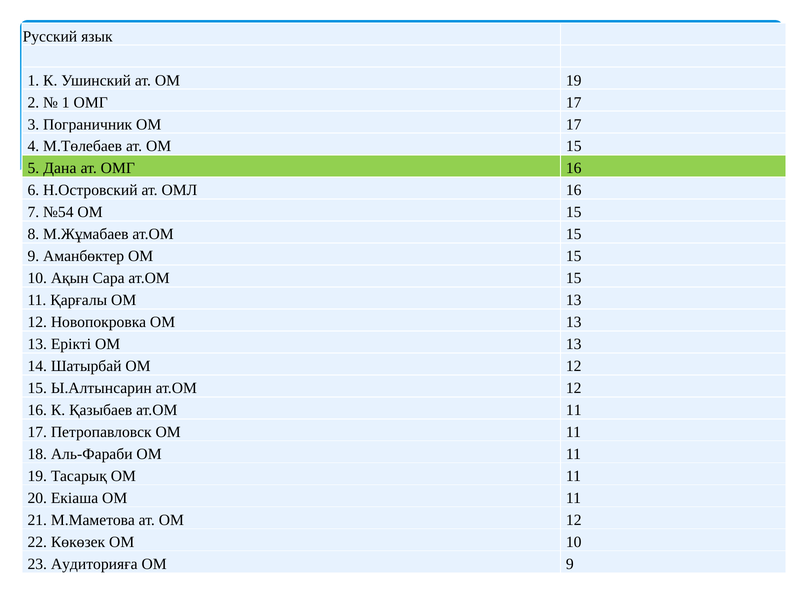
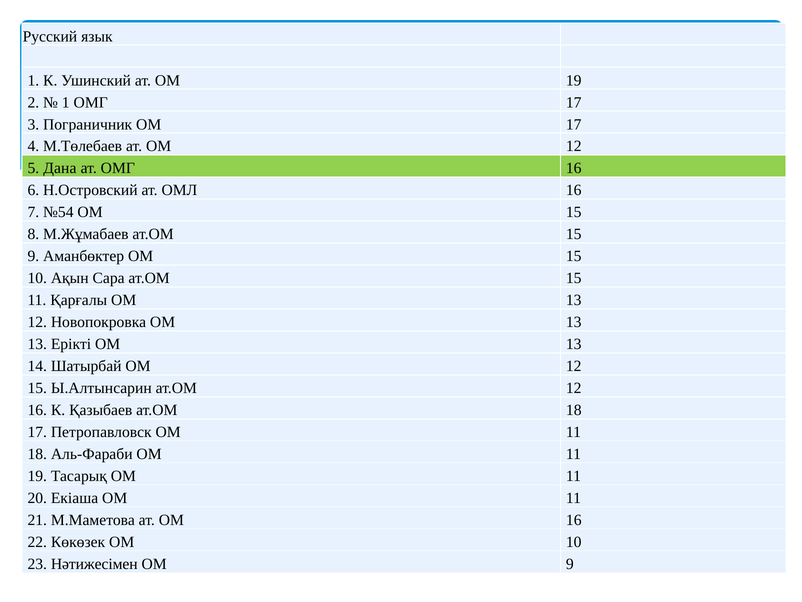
ат ОМ 15: 15 -> 12
ат.ОМ 11: 11 -> 18
ат ОМ 12: 12 -> 16
Аудиторияға: Аудиторияға -> Нәтижесімен
